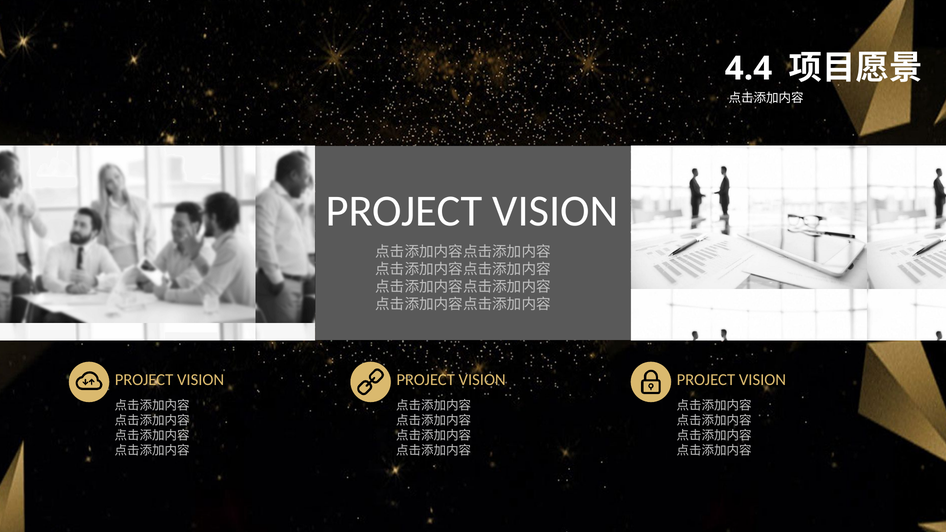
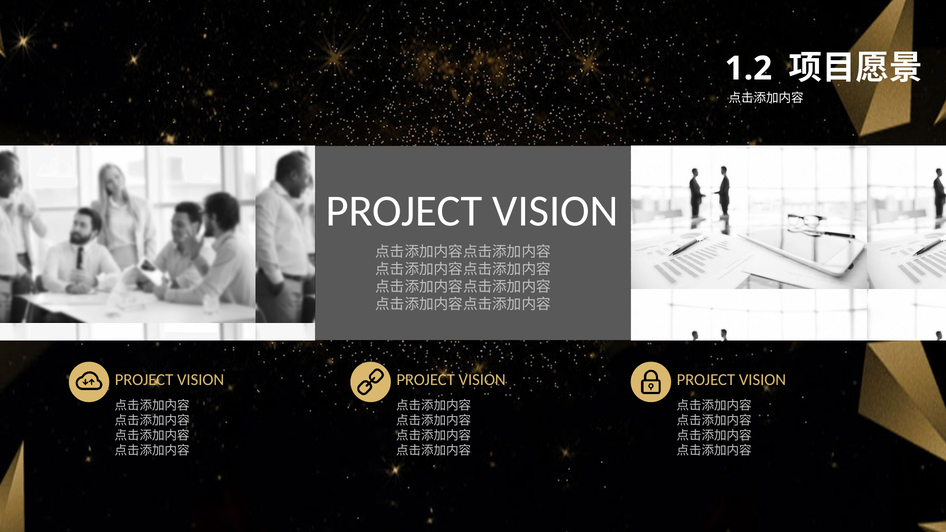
4.4: 4.4 -> 1.2
